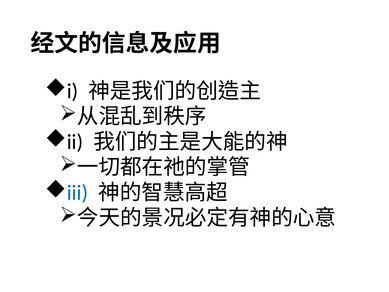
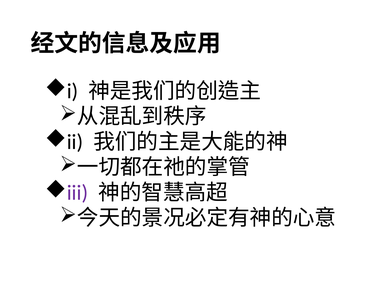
iii colour: blue -> purple
